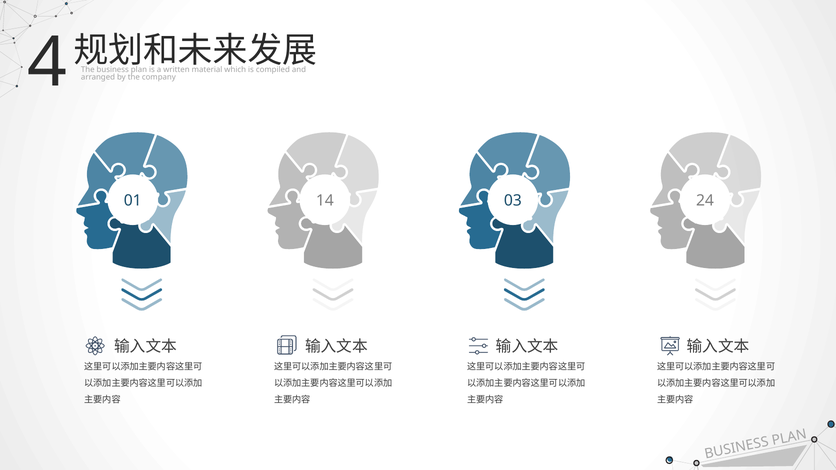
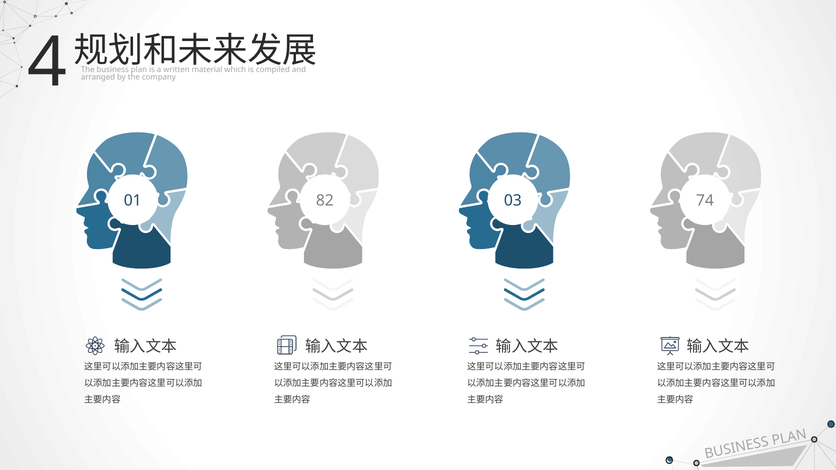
14: 14 -> 82
24: 24 -> 74
